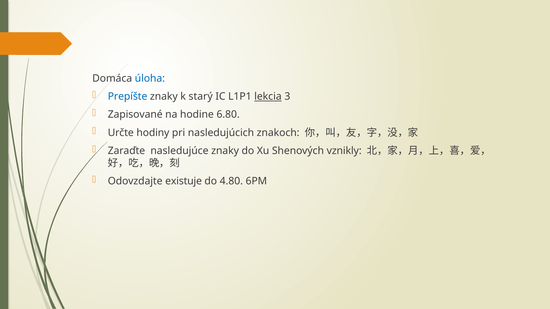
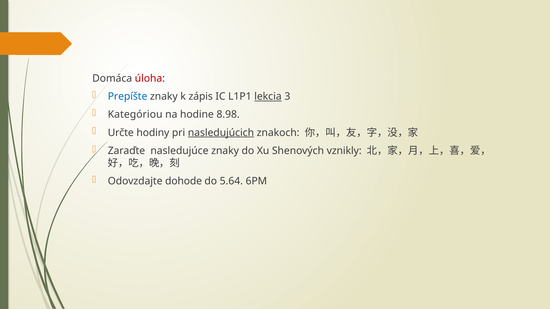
úloha colour: blue -> red
starý: starý -> zápis
Zapisované: Zapisované -> Kategóriou
6.80: 6.80 -> 8.98
nasledujúcich underline: none -> present
existuje: existuje -> dohode
4.80: 4.80 -> 5.64
